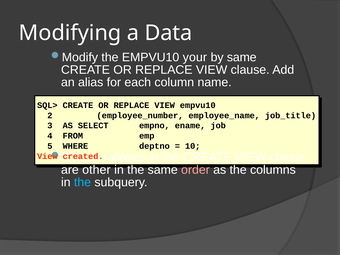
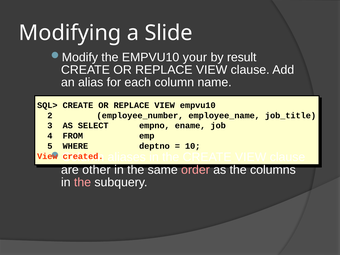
Data: Data -> Slide
by same: same -> result
the at (83, 182) colour: light blue -> pink
